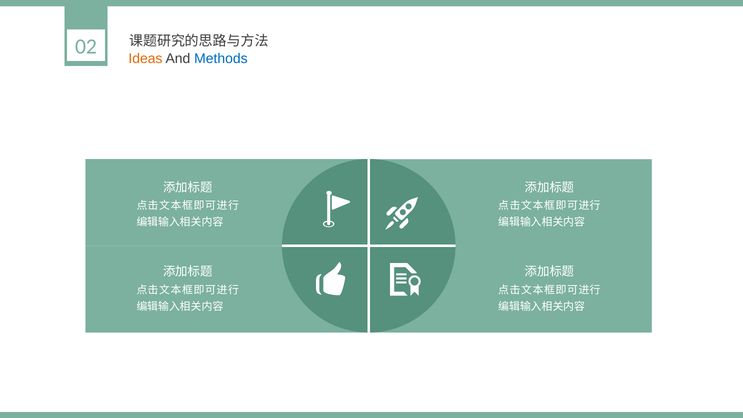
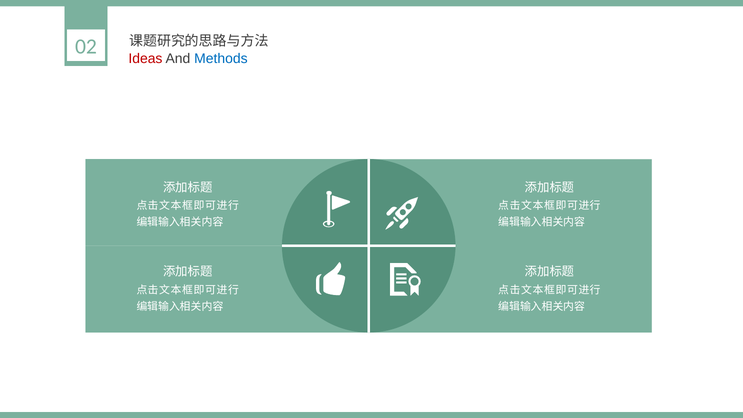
Ideas colour: orange -> red
